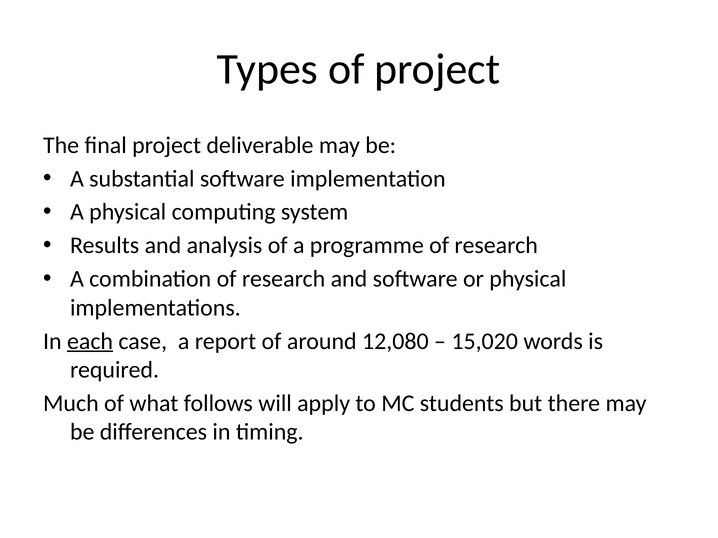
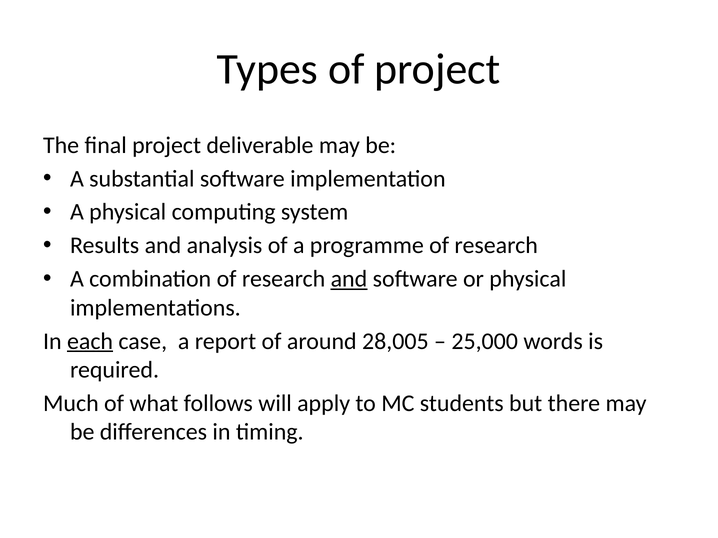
and at (349, 279) underline: none -> present
12,080: 12,080 -> 28,005
15,020: 15,020 -> 25,000
